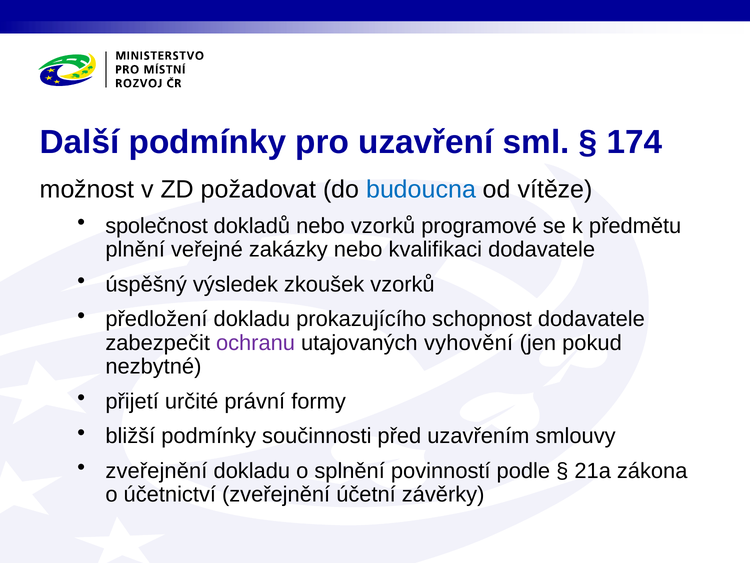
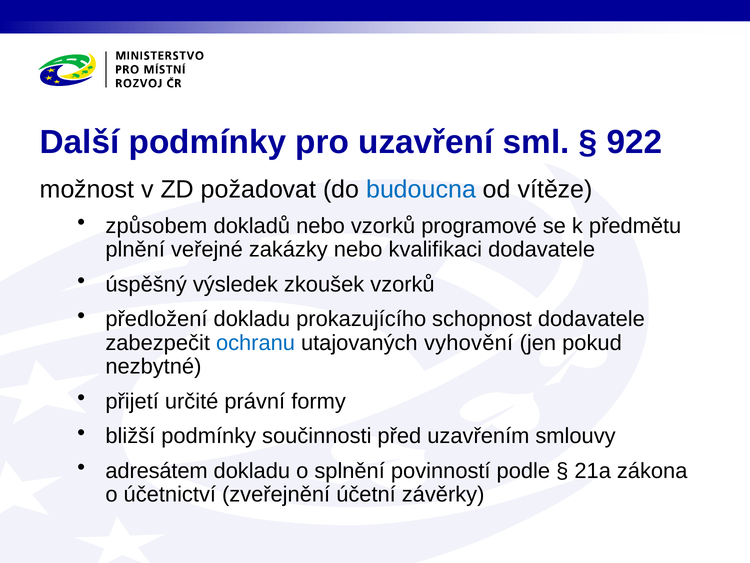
174: 174 -> 922
společnost: společnost -> způsobem
ochranu colour: purple -> blue
zveřejnění at (156, 471): zveřejnění -> adresátem
